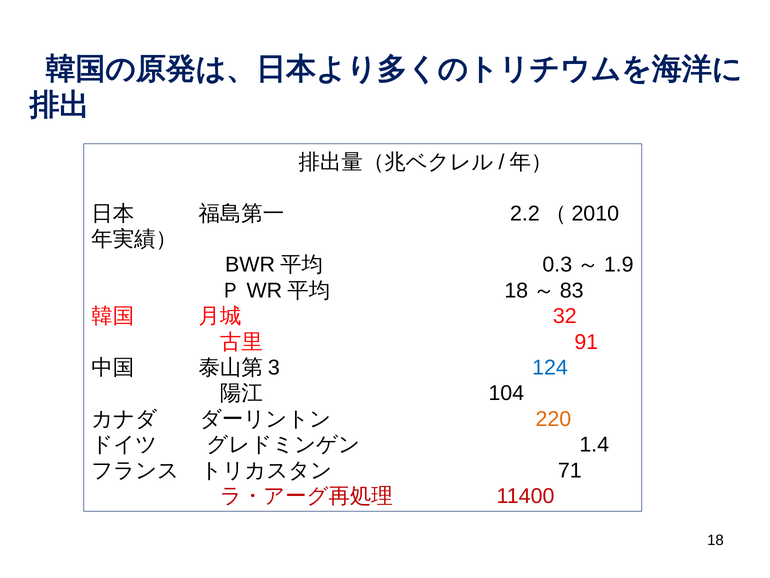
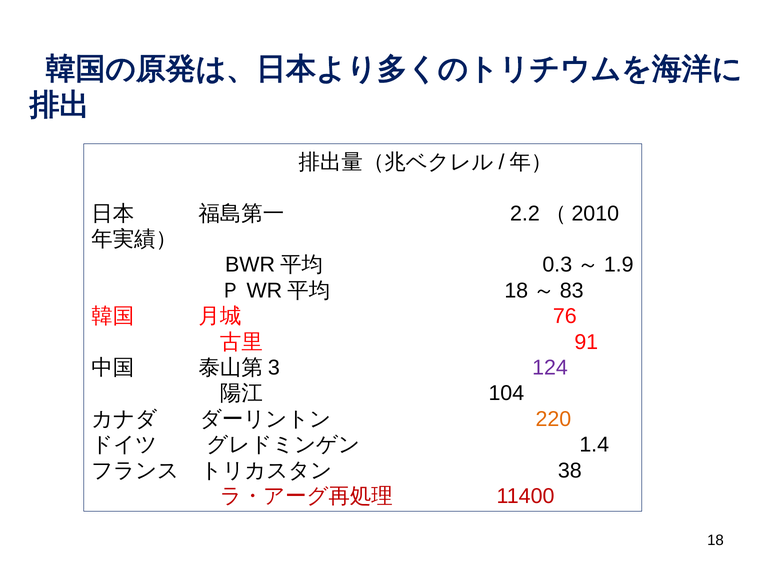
32: 32 -> 76
124 colour: blue -> purple
71: 71 -> 38
